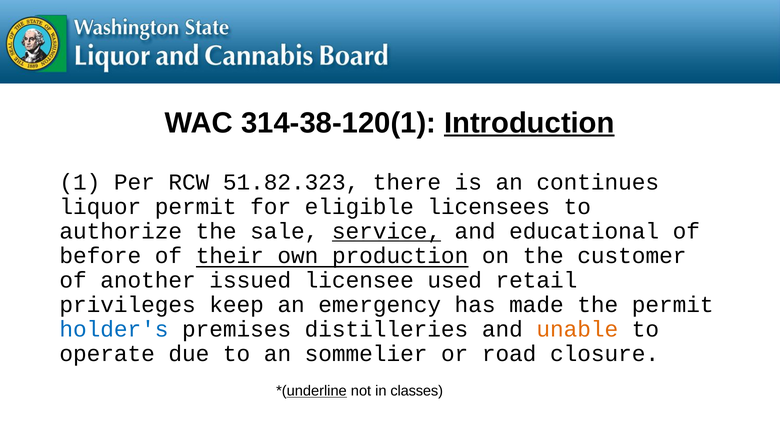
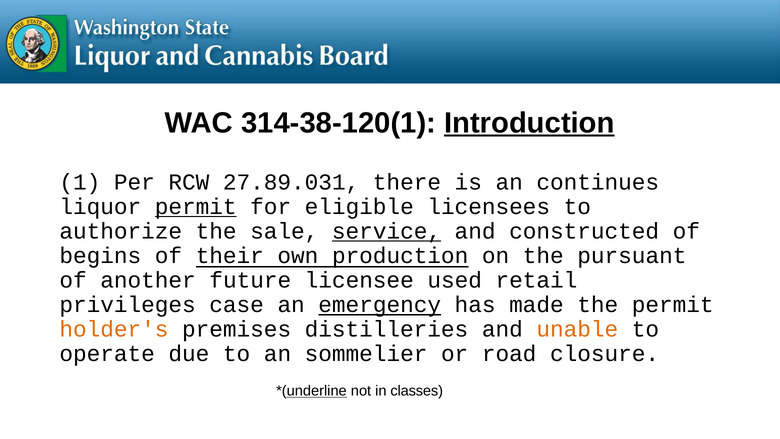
51.82.323: 51.82.323 -> 27.89.031
permit at (196, 207) underline: none -> present
educational: educational -> constructed
before: before -> begins
customer: customer -> pursuant
issued: issued -> future
keep: keep -> case
emergency underline: none -> present
holder's colour: blue -> orange
